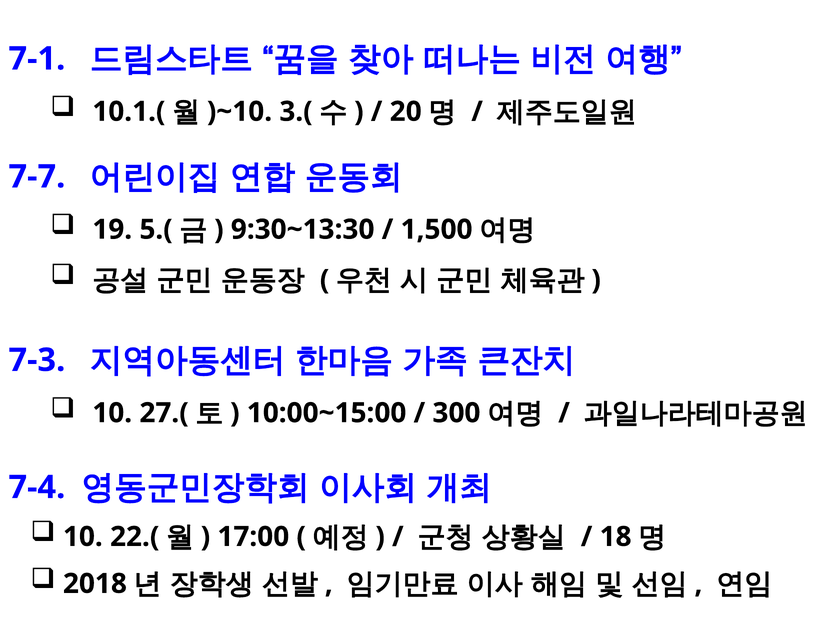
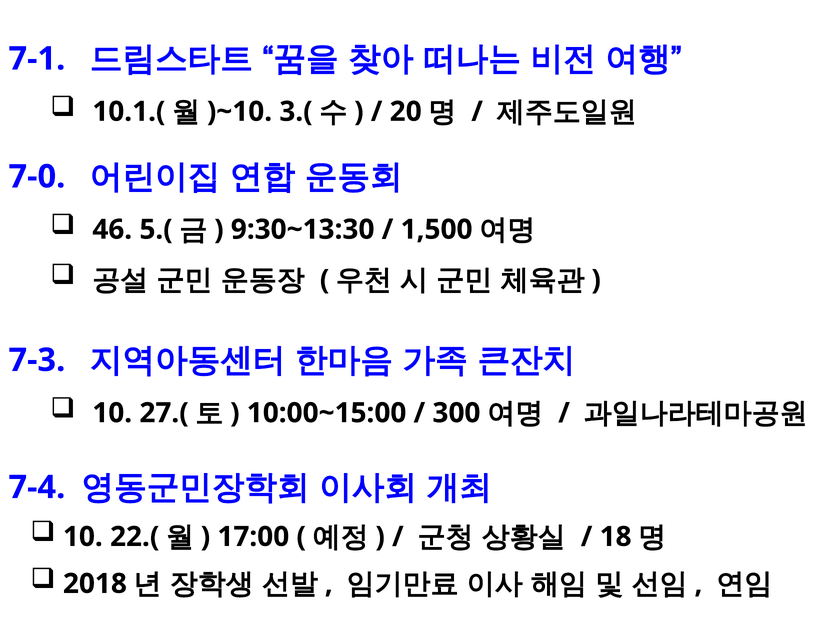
7-7: 7-7 -> 7-0
19: 19 -> 46
